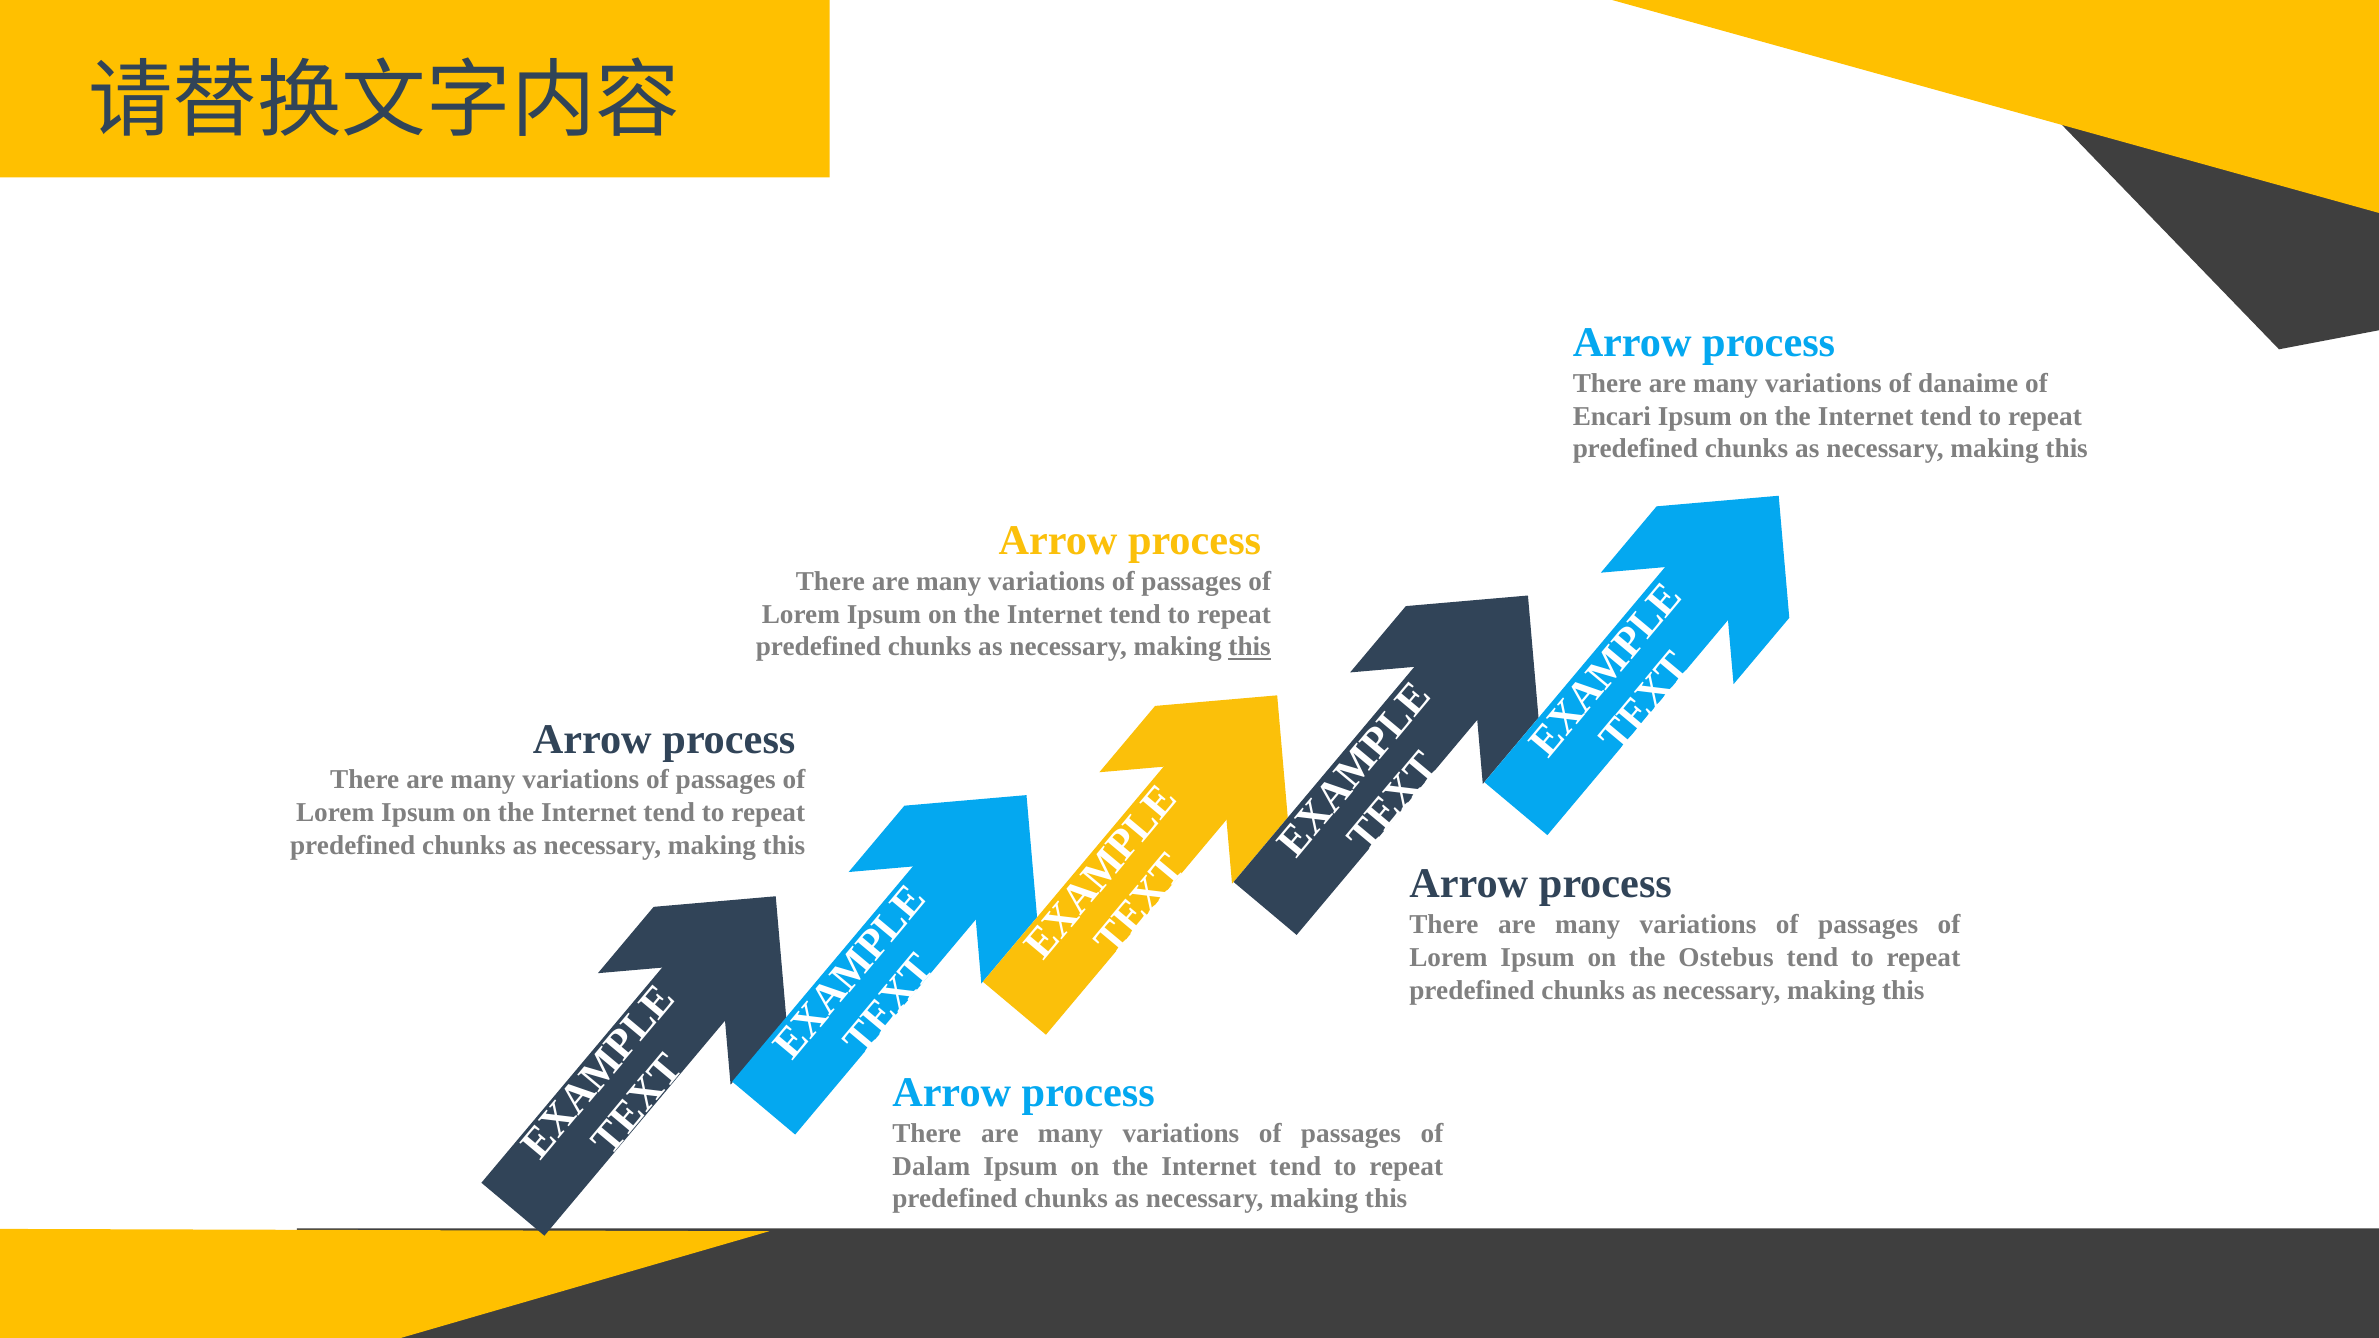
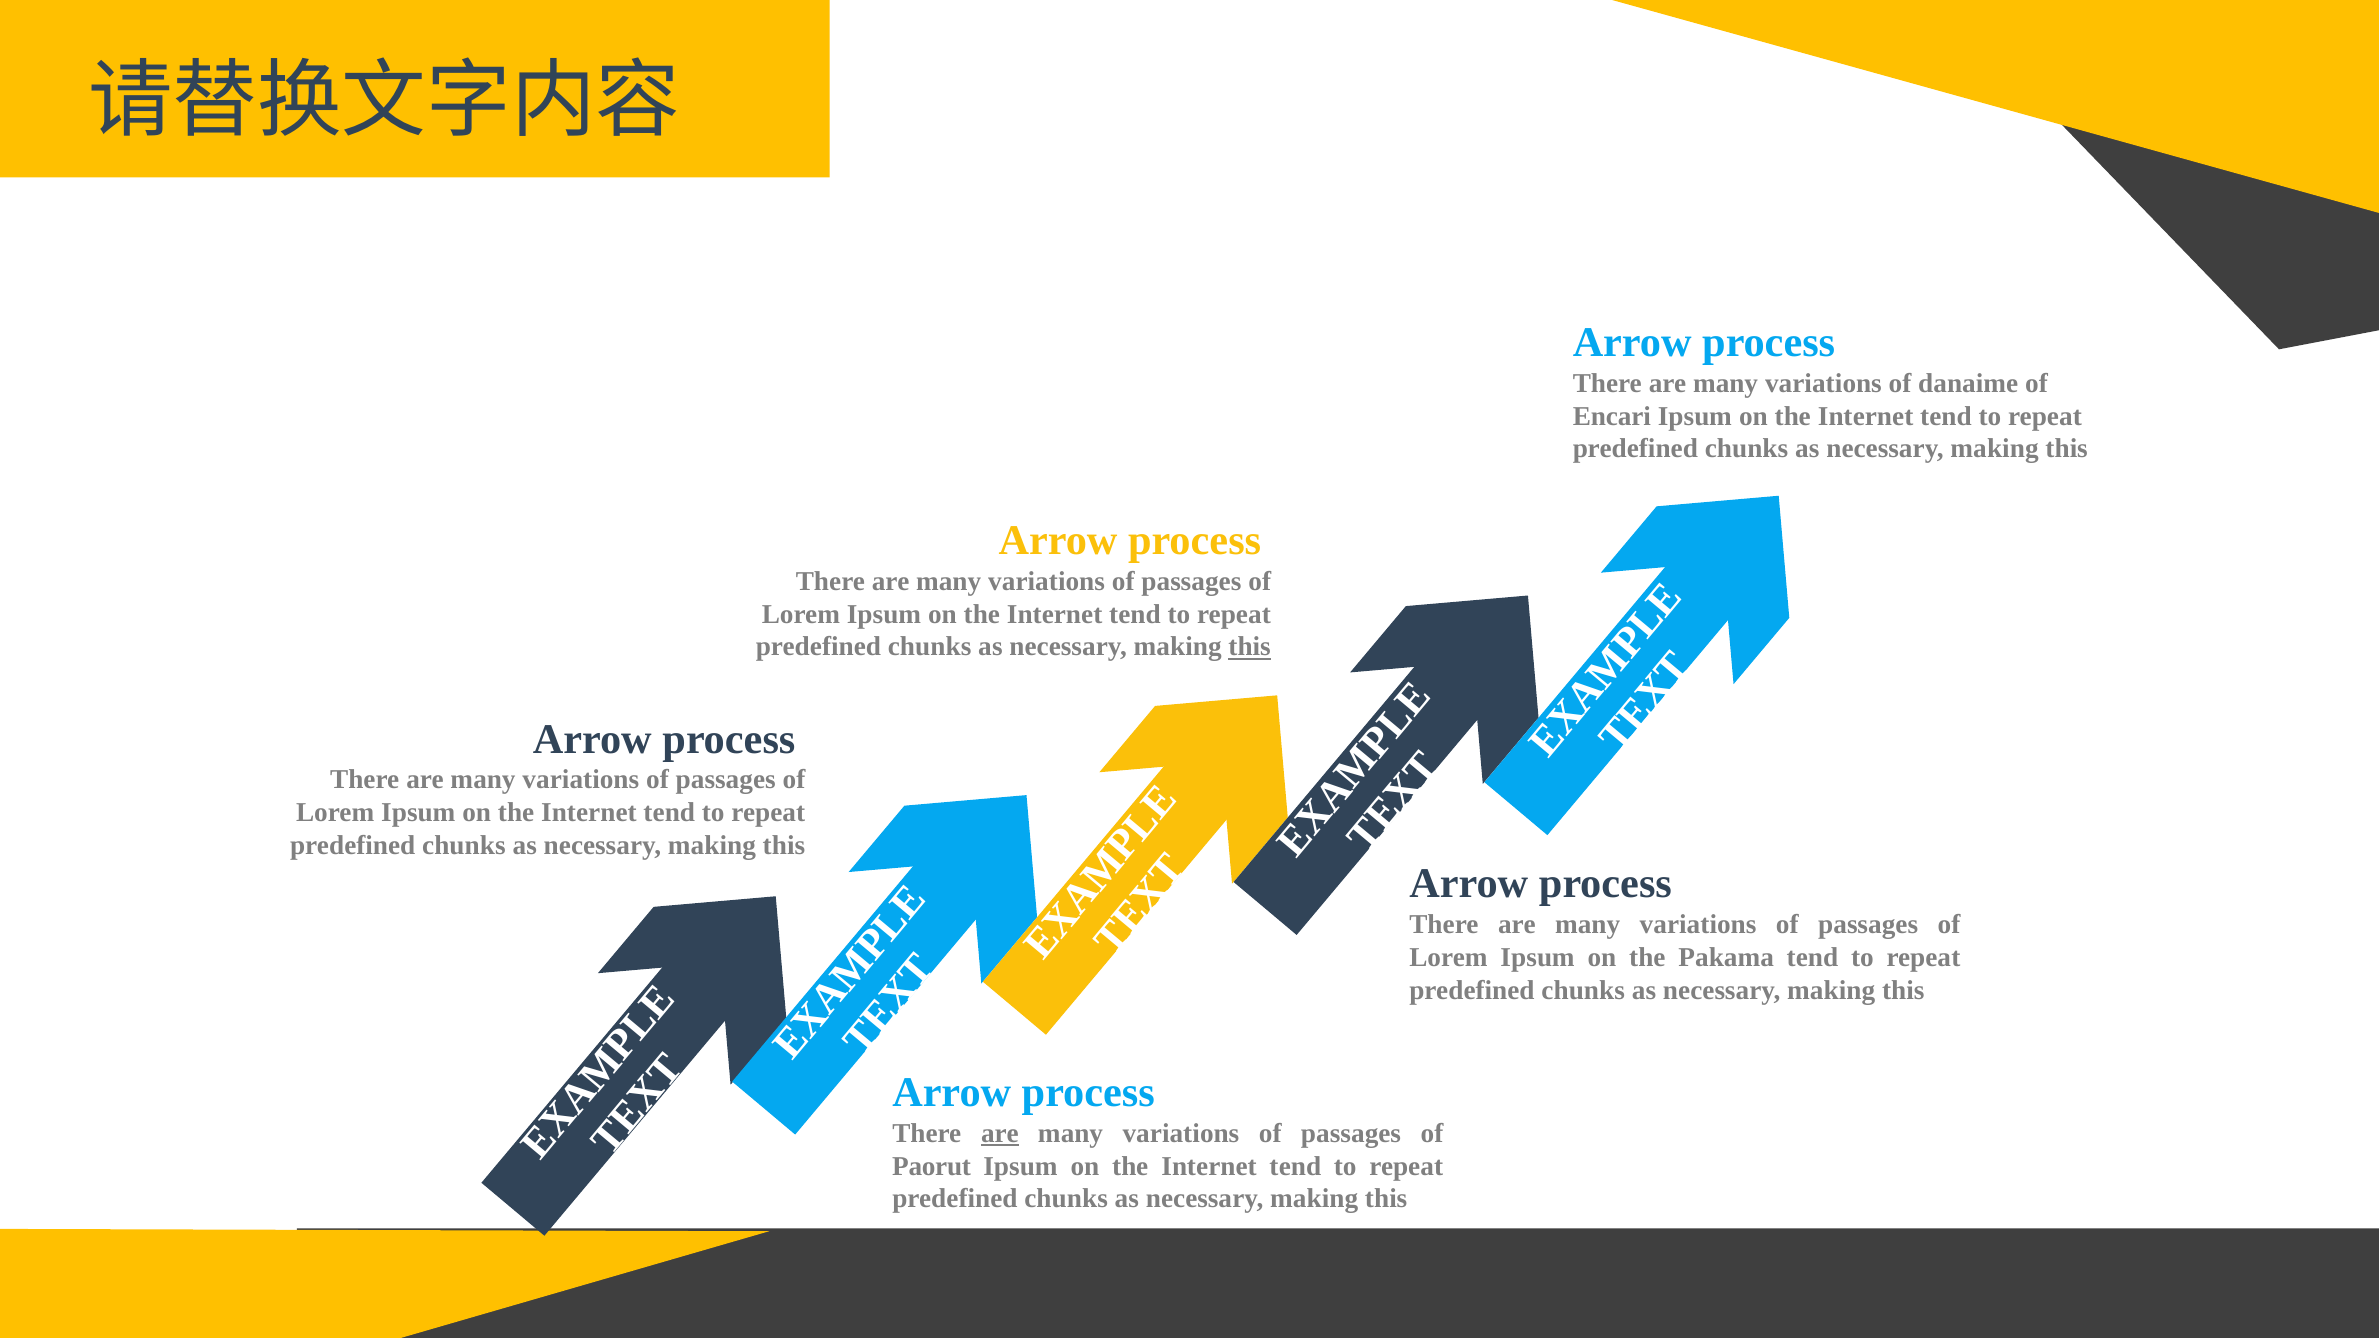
Ostebus: Ostebus -> Pakama
are at (1000, 1134) underline: none -> present
Dalam: Dalam -> Paorut
